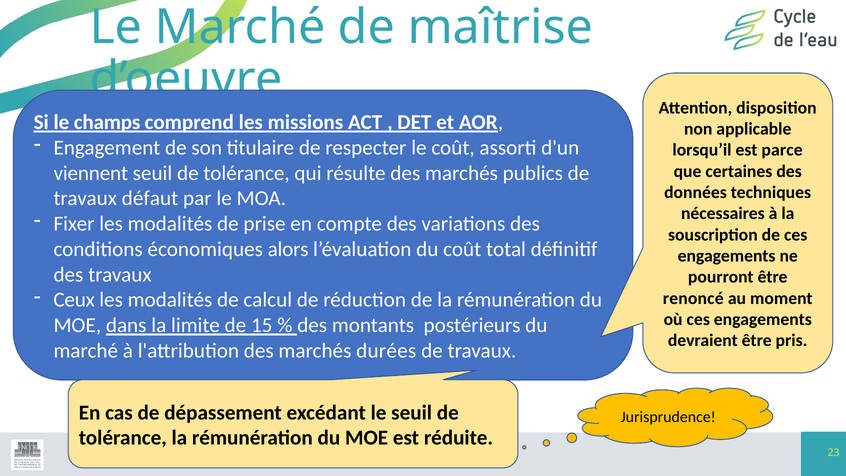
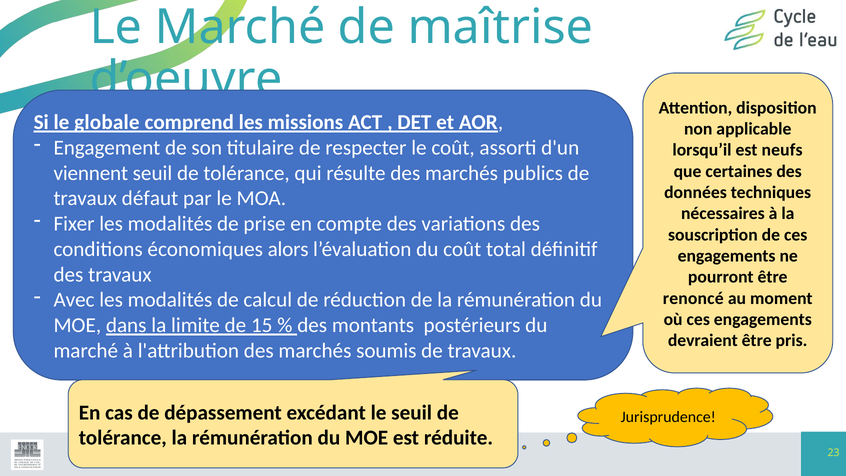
champs: champs -> globale
parce: parce -> neufs
Ceux: Ceux -> Avec
durées: durées -> soumis
